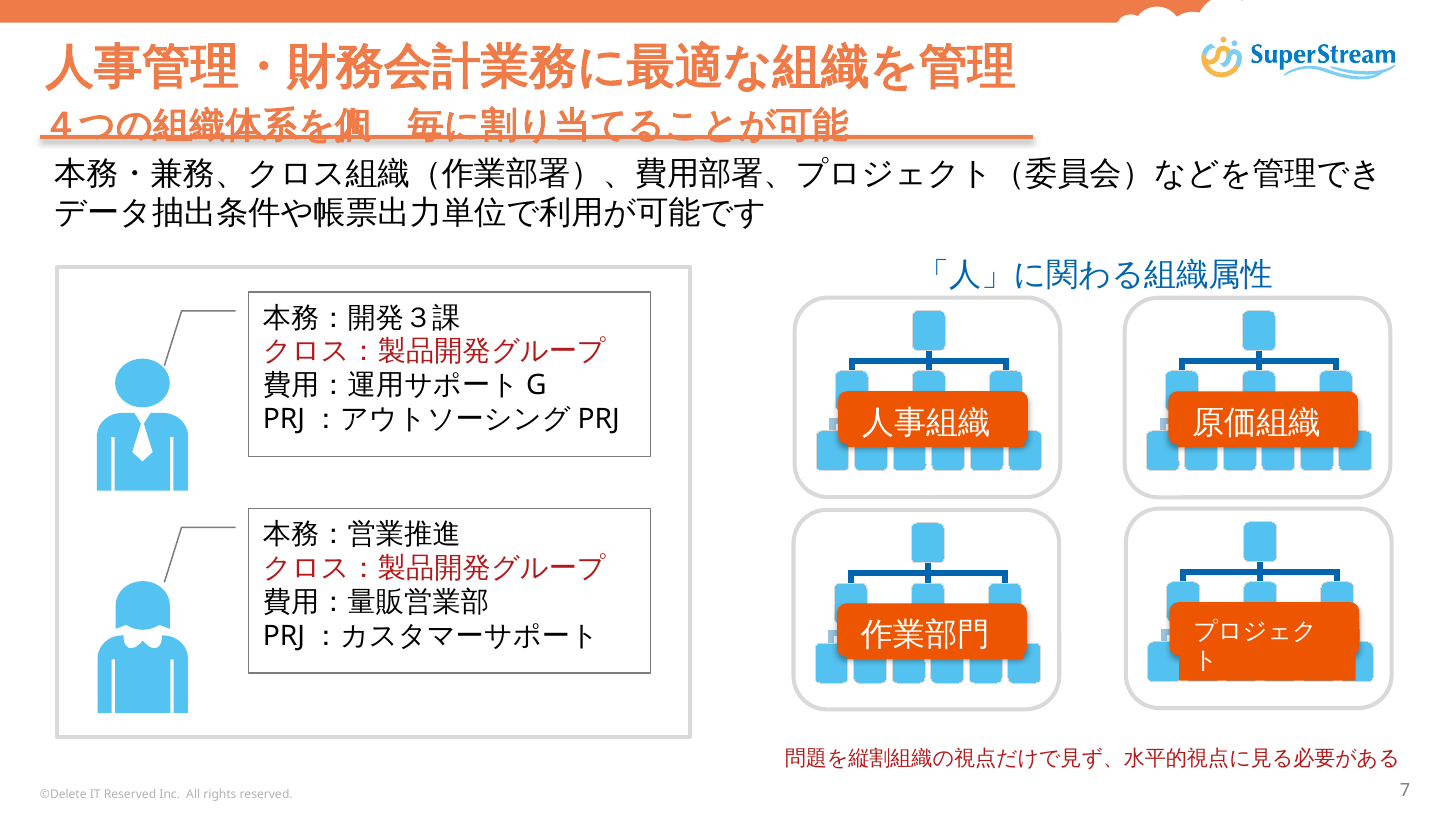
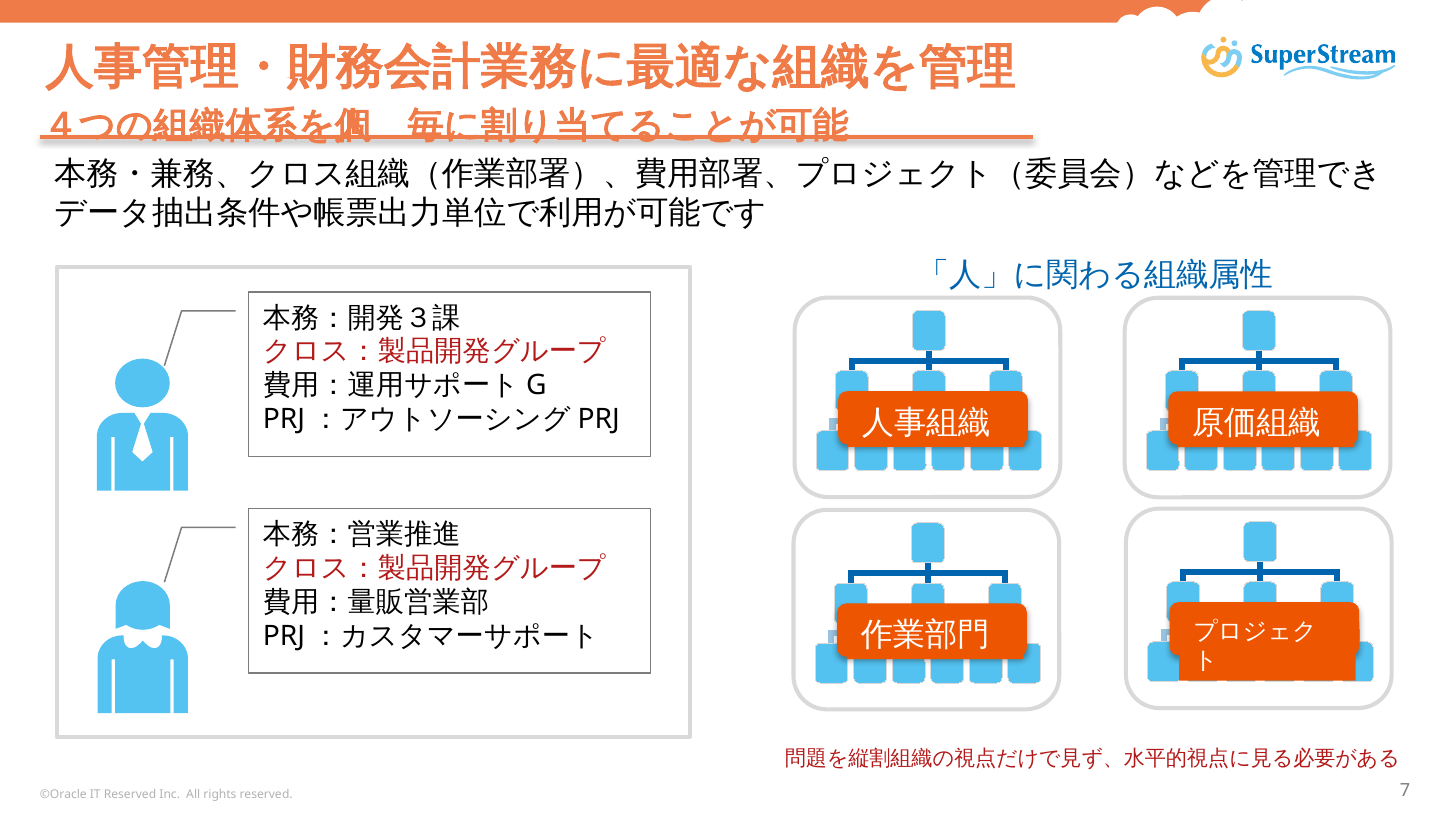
©Delete: ©Delete -> ©Oracle
